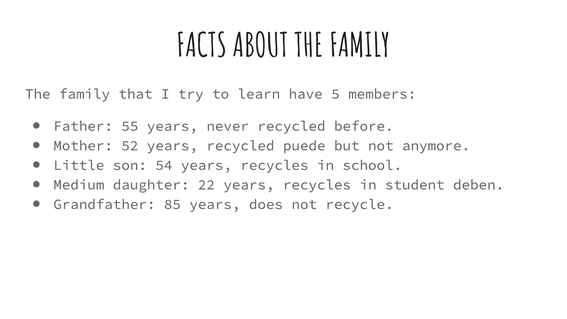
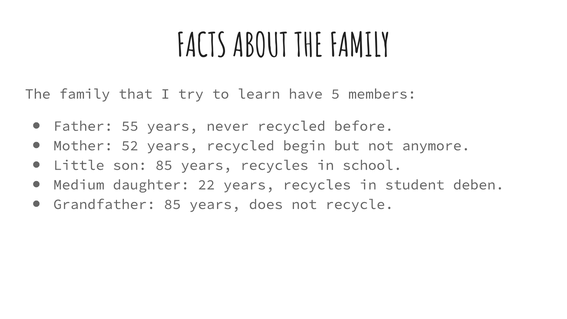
puede: puede -> begin
son 54: 54 -> 85
